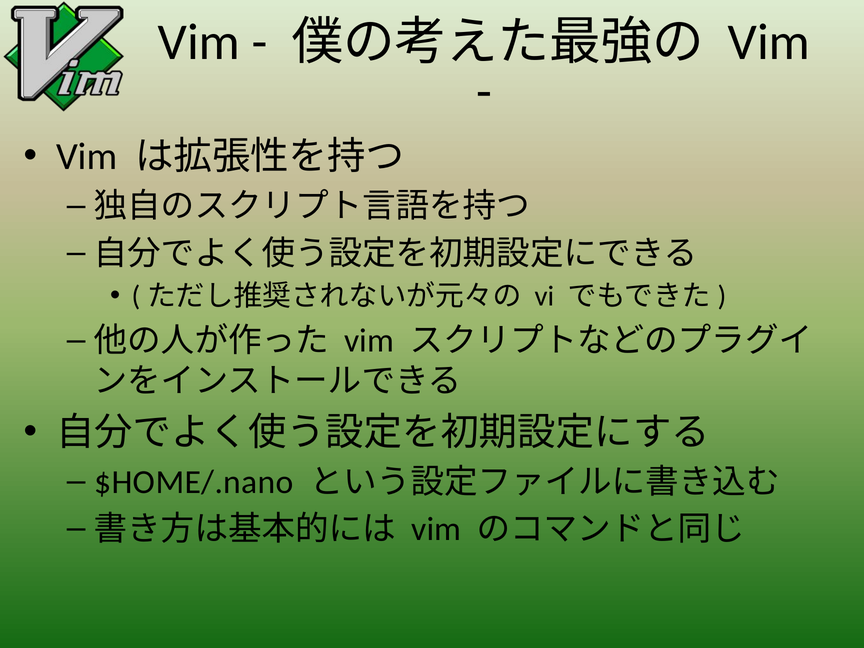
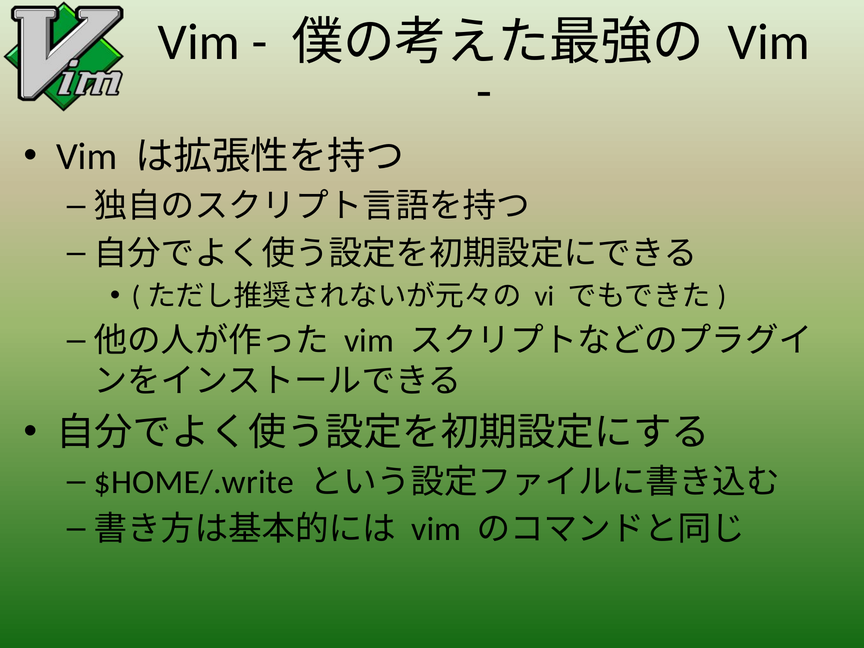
$HOME/.nano: $HOME/.nano -> $HOME/.write
